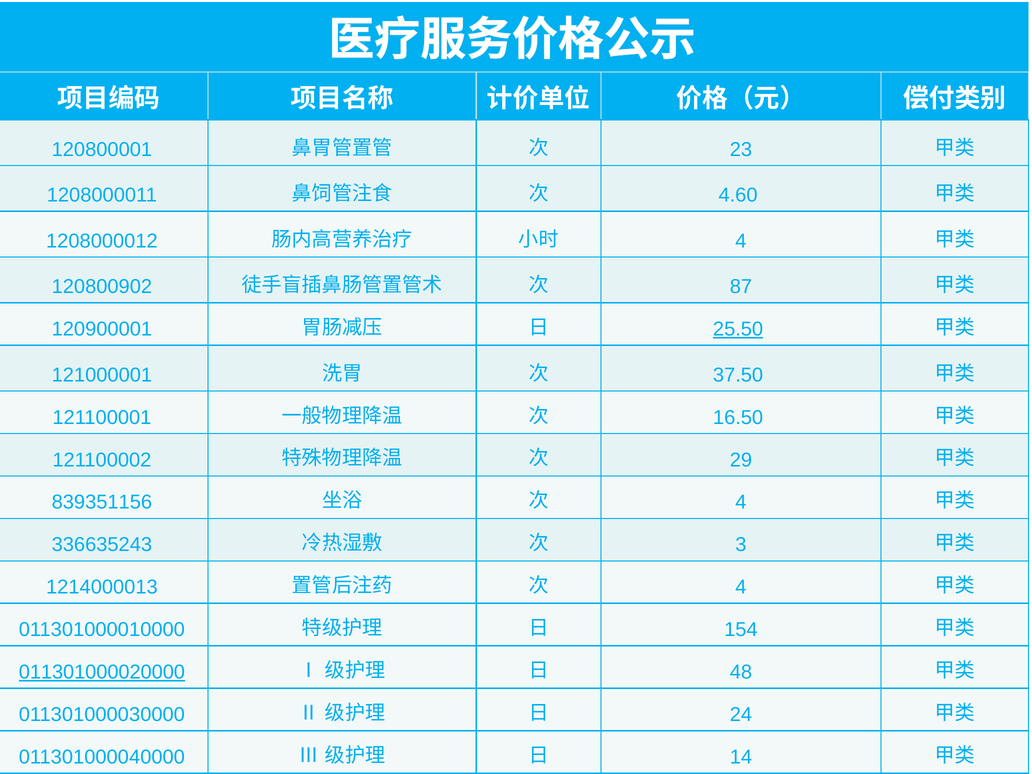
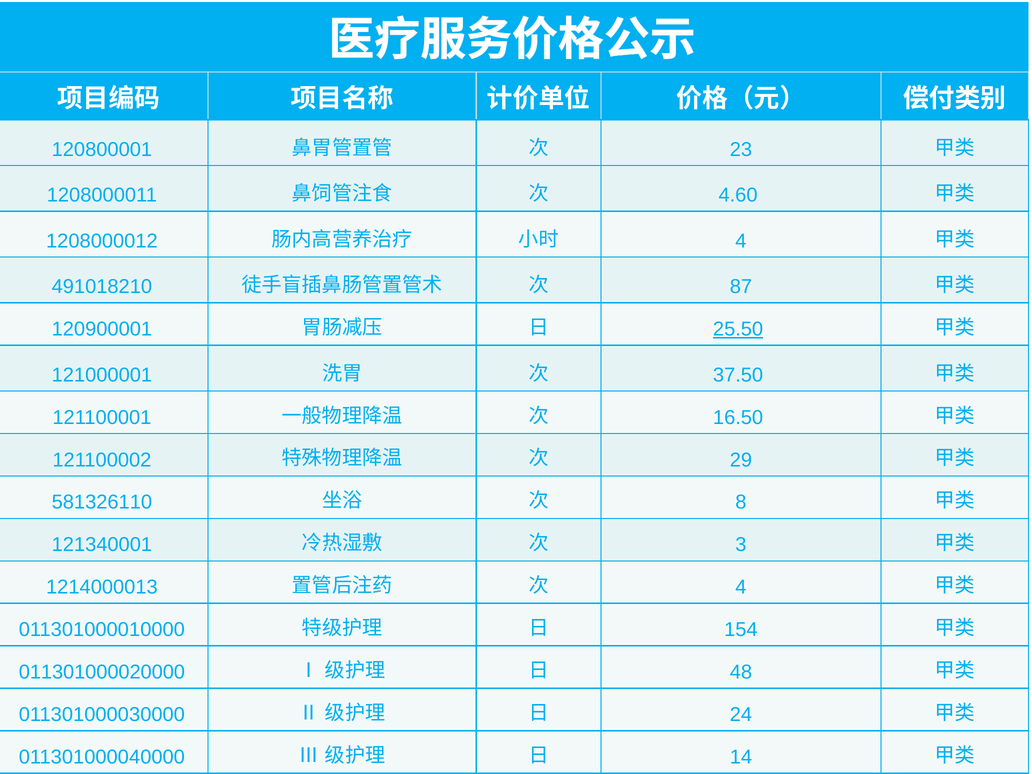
120800902: 120800902 -> 491018210
839351156: 839351156 -> 581326110
4 at (741, 502): 4 -> 8
336635243: 336635243 -> 121340001
011301000020000 underline: present -> none
